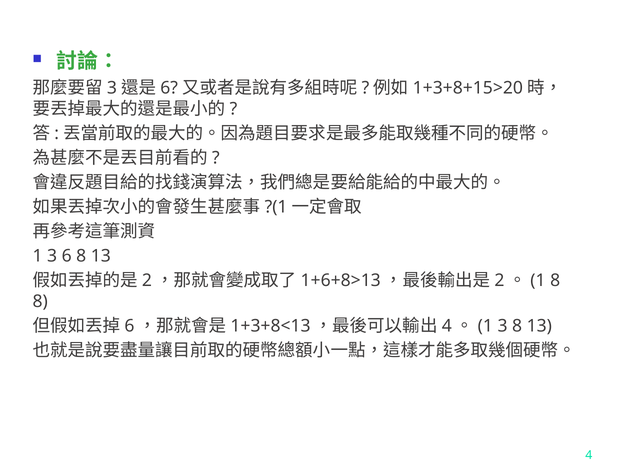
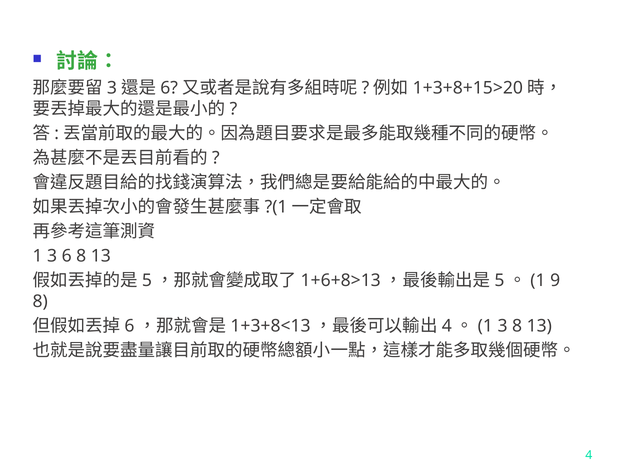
2 at (147, 281): 2 -> 5
2 at (499, 281): 2 -> 5
1 8: 8 -> 9
